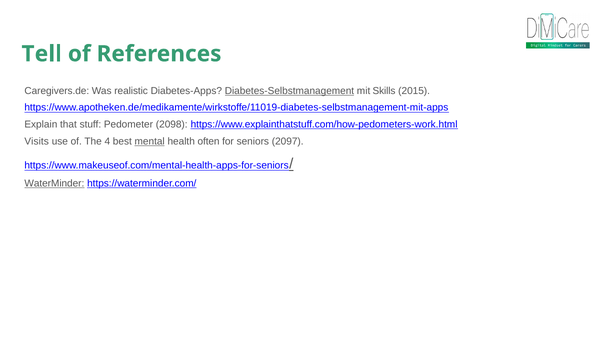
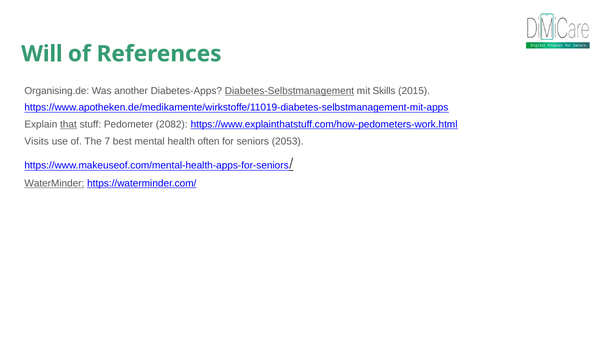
Tell: Tell -> Will
Caregivers.de: Caregivers.de -> Organising.de
realistic: realistic -> another
that underline: none -> present
2098: 2098 -> 2082
4: 4 -> 7
mental underline: present -> none
2097: 2097 -> 2053
